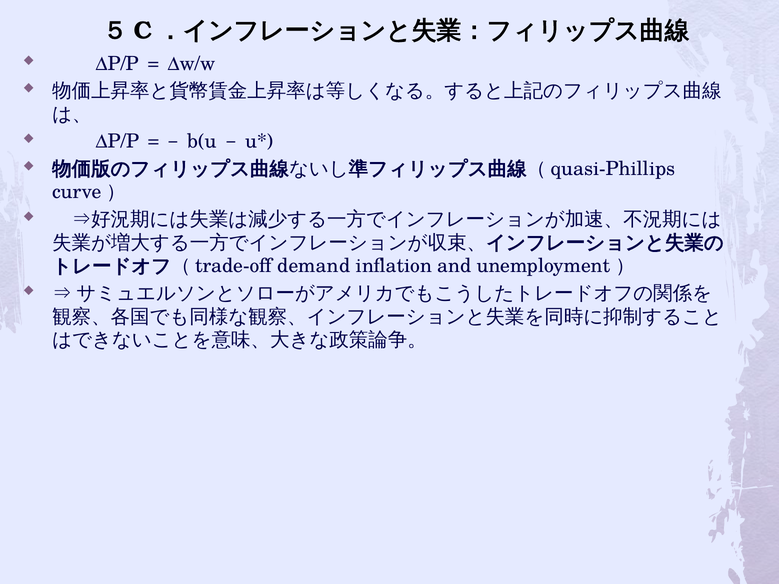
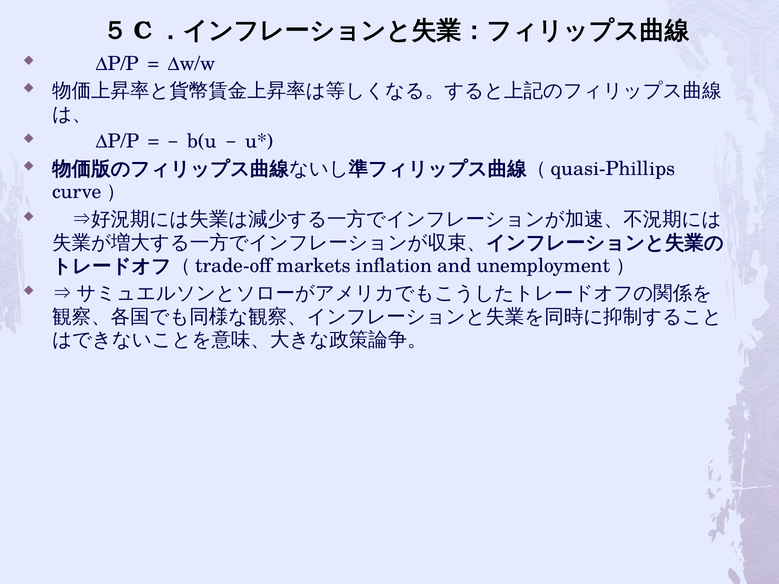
demand: demand -> markets
